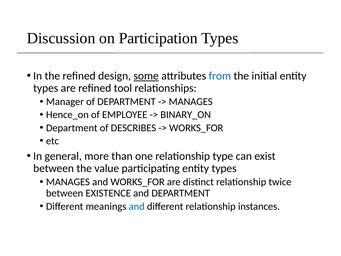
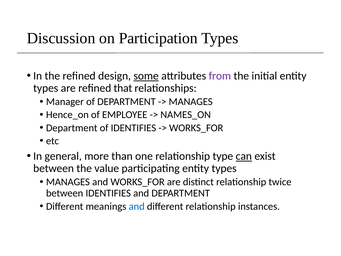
from colour: blue -> purple
tool: tool -> that
BINARY_ON: BINARY_ON -> NAMES_ON
of DESCRIBES: DESCRIBES -> IDENTIFIES
can underline: none -> present
between EXISTENCE: EXISTENCE -> IDENTIFIES
